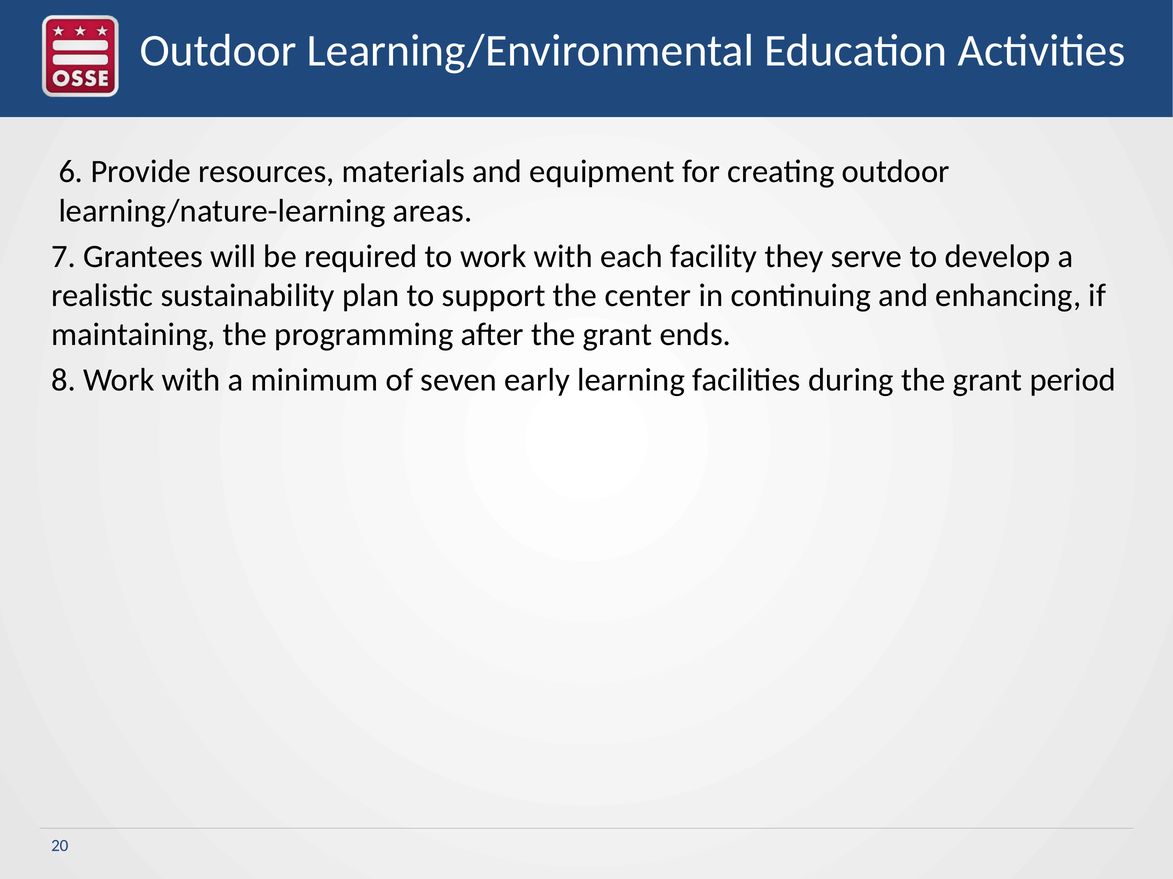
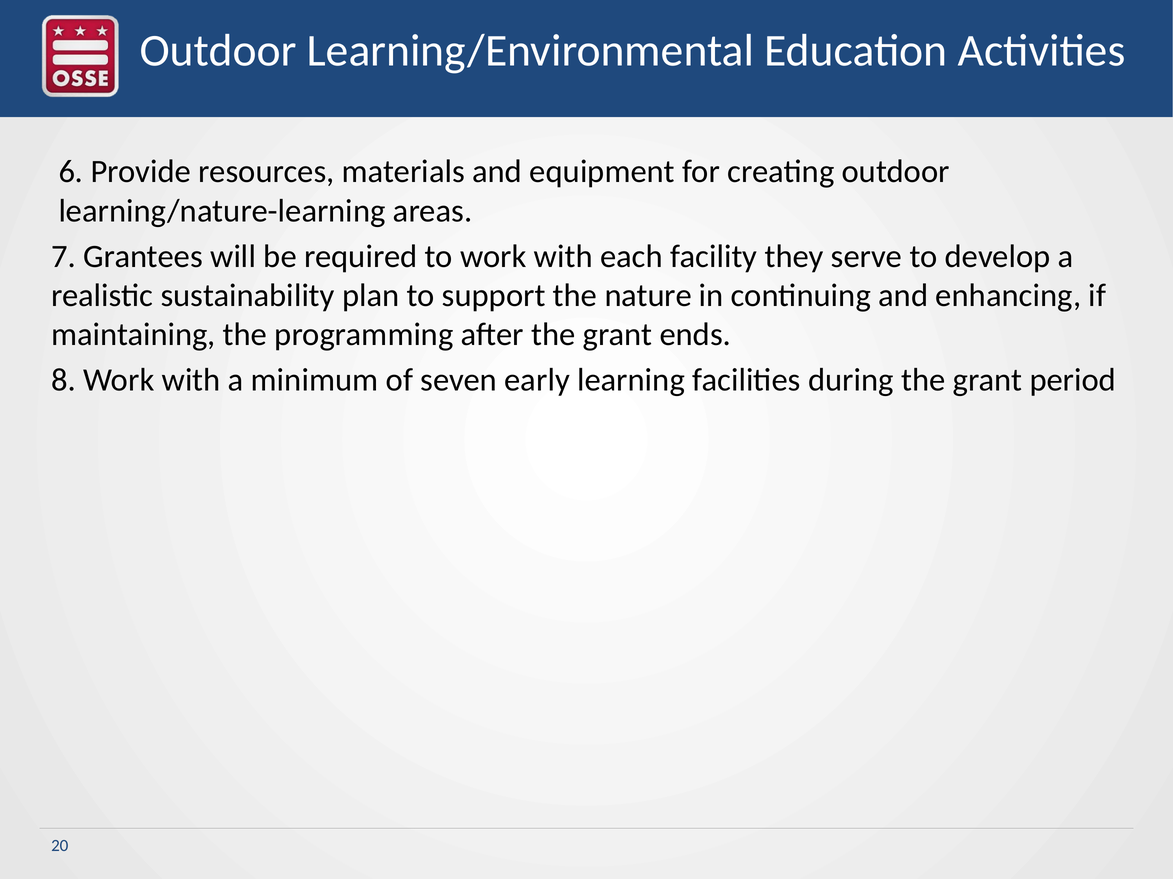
center: center -> nature
